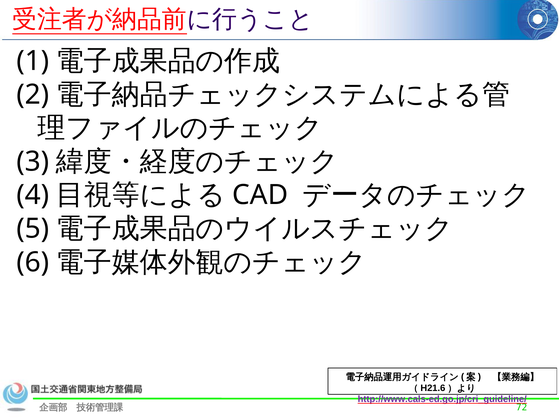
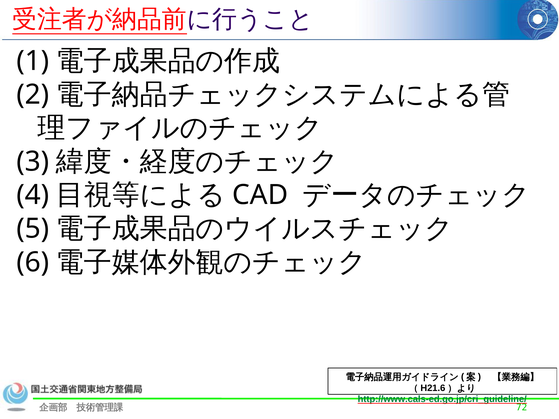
http://www.cals-ed.go.jp/cri_guideline/ colour: purple -> green
